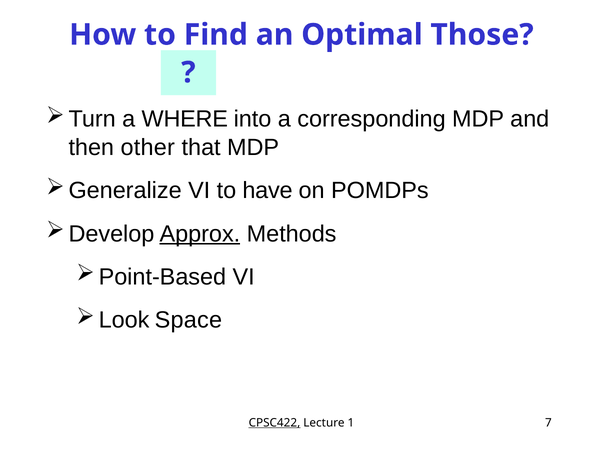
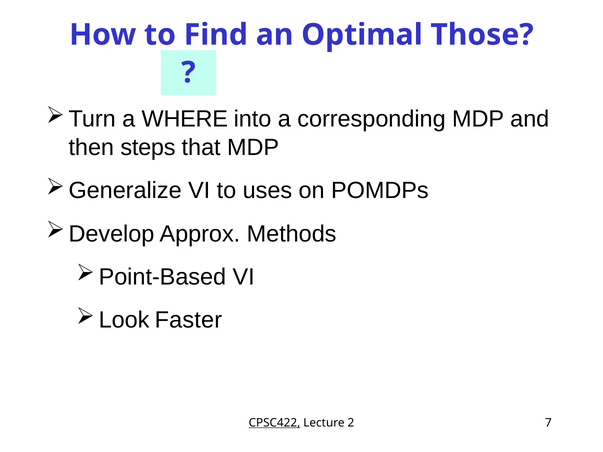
other: other -> steps
have: have -> uses
Approx underline: present -> none
Space: Space -> Faster
1: 1 -> 2
